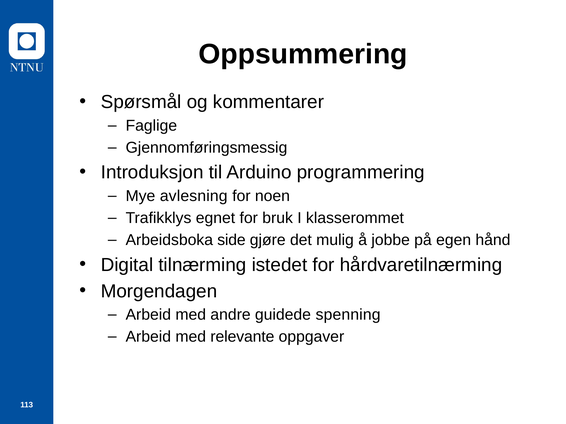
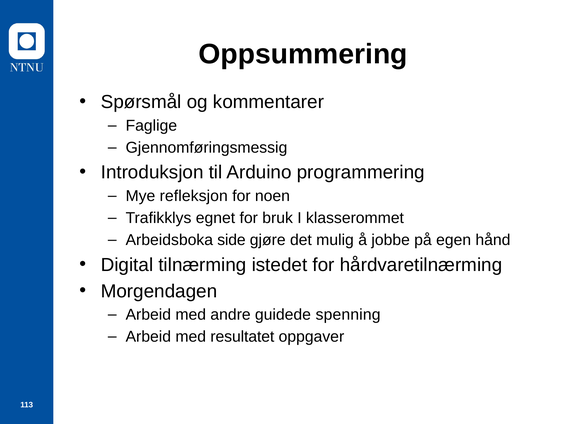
avlesning: avlesning -> refleksjon
relevante: relevante -> resultatet
